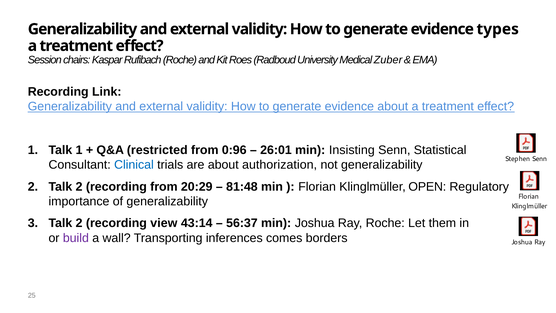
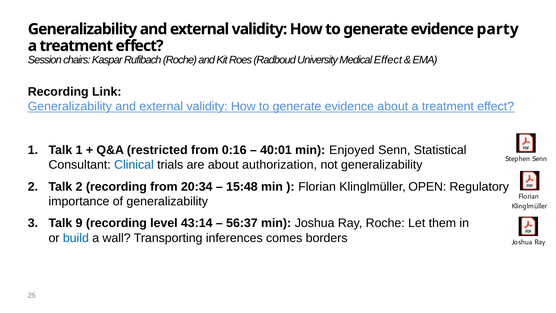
types: types -> party
Medical Zuber: Zuber -> Effect
0:96: 0:96 -> 0:16
26:01: 26:01 -> 40:01
Insisting: Insisting -> Enjoyed
20:29: 20:29 -> 20:34
81:48: 81:48 -> 15:48
3 Talk 2: 2 -> 9
view: view -> level
build colour: purple -> blue
